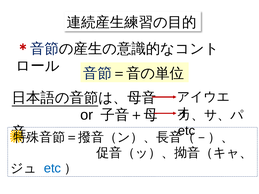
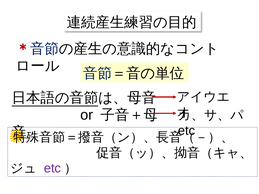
etc at (52, 169) colour: blue -> purple
